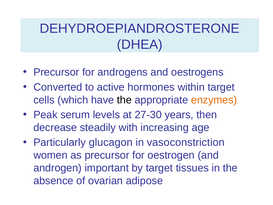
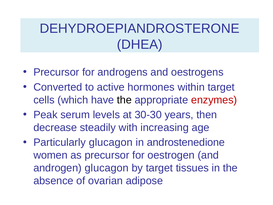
enzymes colour: orange -> red
27-30: 27-30 -> 30-30
vasoconstriction: vasoconstriction -> androstenedione
androgen important: important -> glucagon
